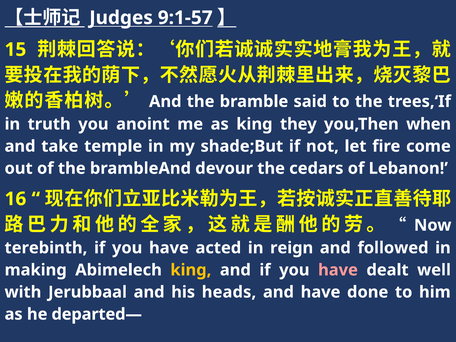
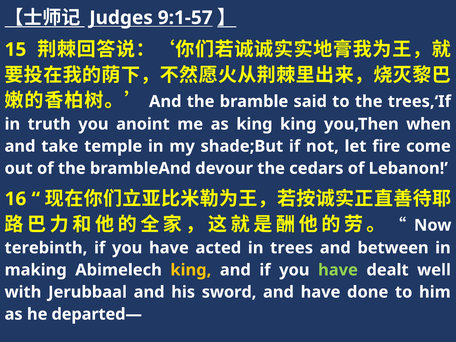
king they: they -> king
reign: reign -> trees
followed: followed -> between
have at (338, 270) colour: pink -> light green
heads: heads -> sword
